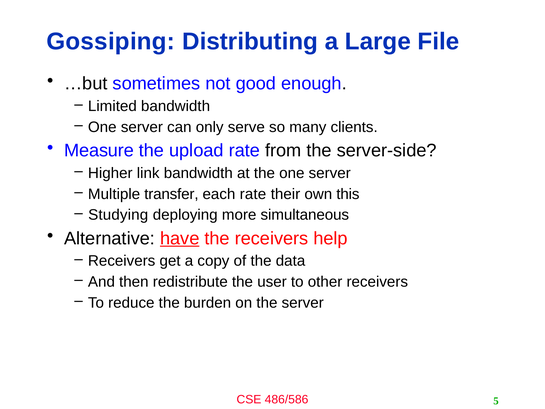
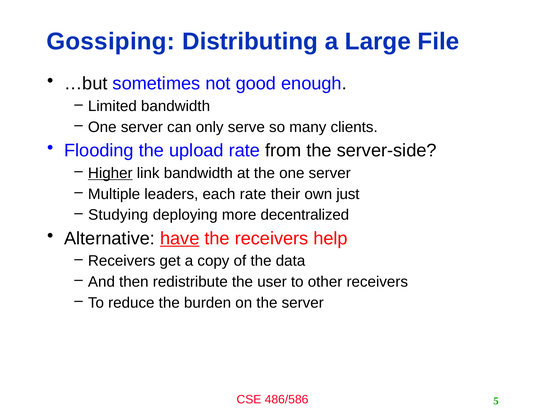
Measure: Measure -> Flooding
Higher underline: none -> present
transfer: transfer -> leaders
this: this -> just
simultaneous: simultaneous -> decentralized
